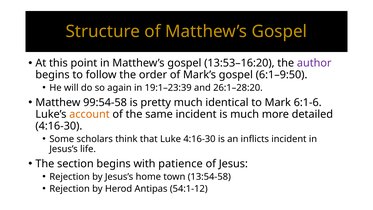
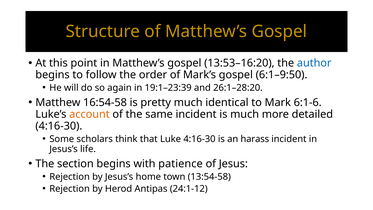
author colour: purple -> blue
99:54-58: 99:54-58 -> 16:54-58
inflicts: inflicts -> harass
54:1-12: 54:1-12 -> 24:1-12
